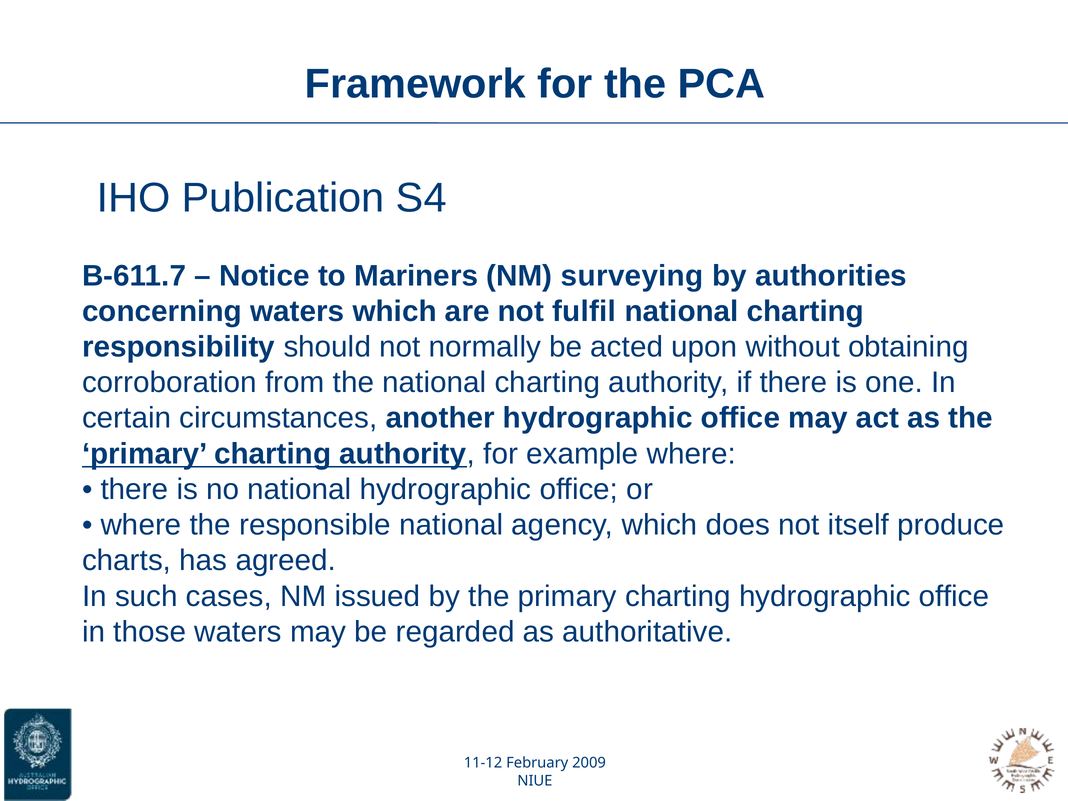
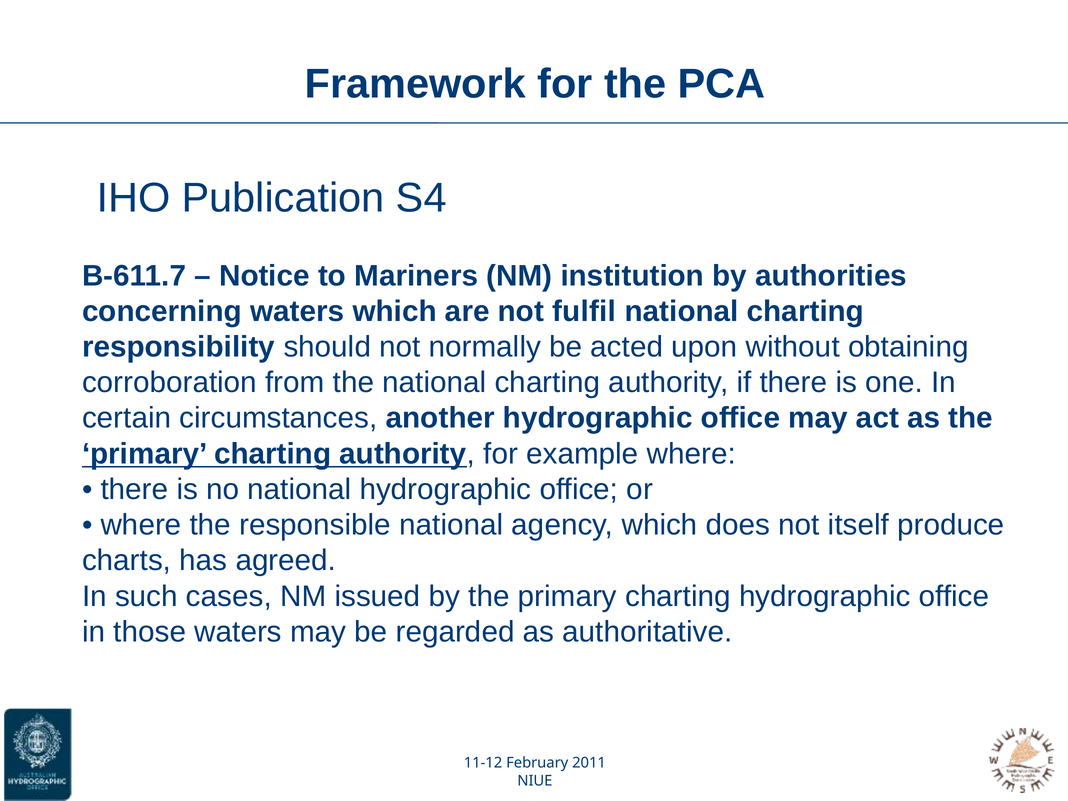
surveying: surveying -> institution
2009: 2009 -> 2011
